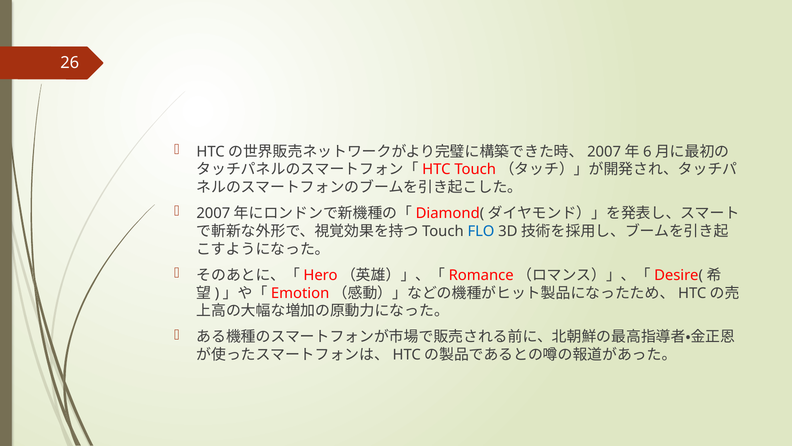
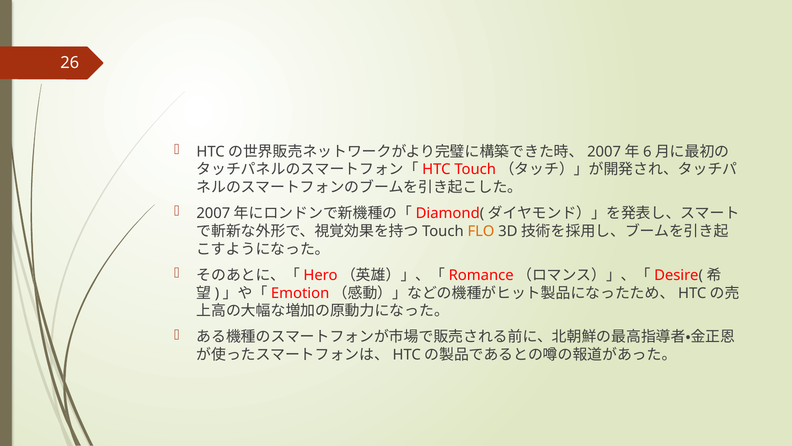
FLO colour: blue -> orange
